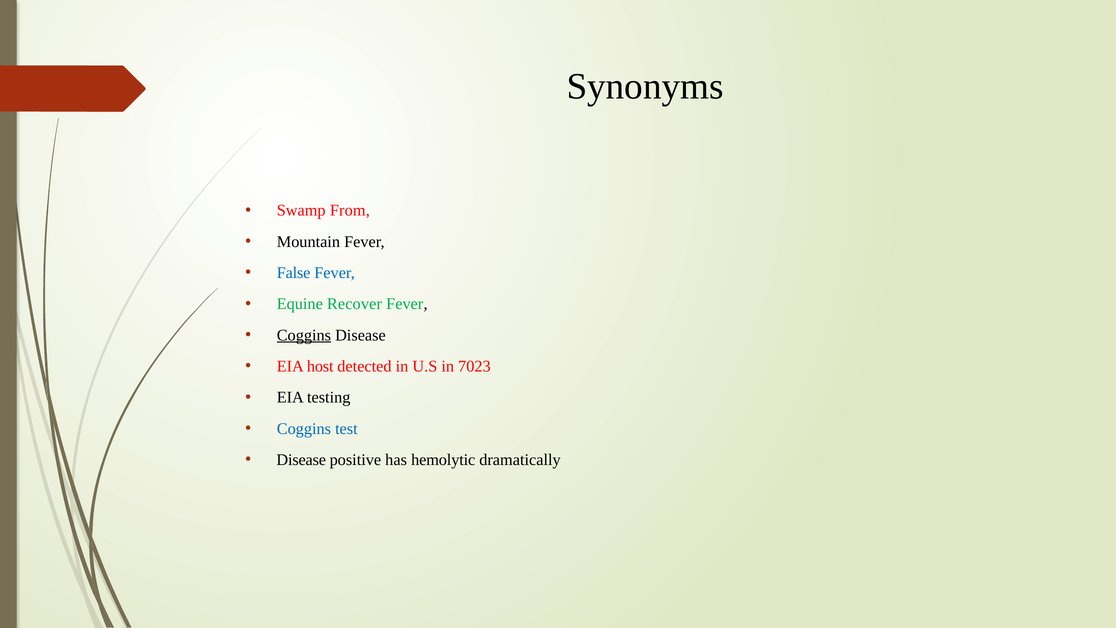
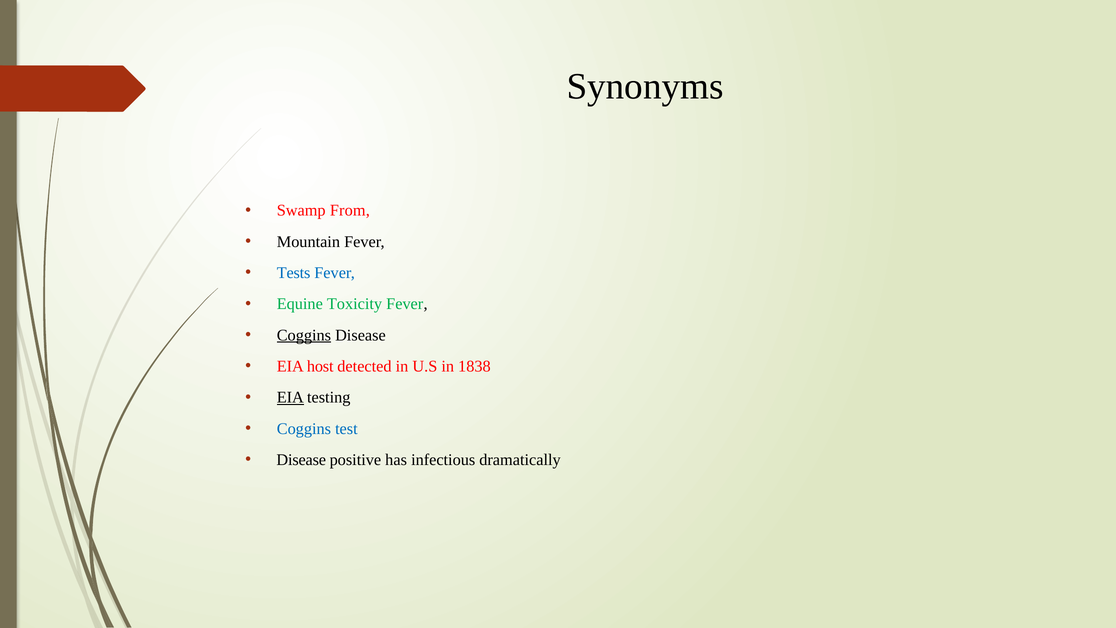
False: False -> Tests
Recover: Recover -> Toxicity
7023: 7023 -> 1838
EIA at (290, 397) underline: none -> present
hemolytic: hemolytic -> infectious
